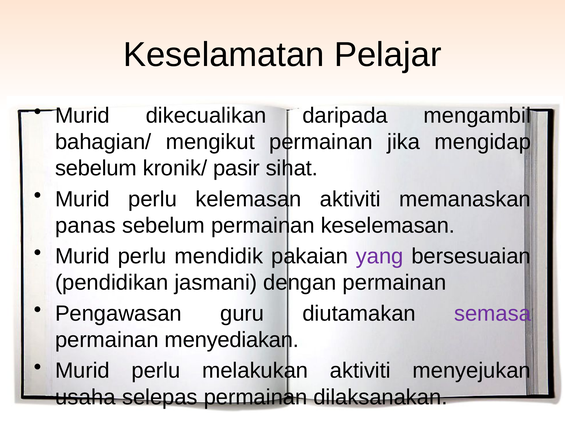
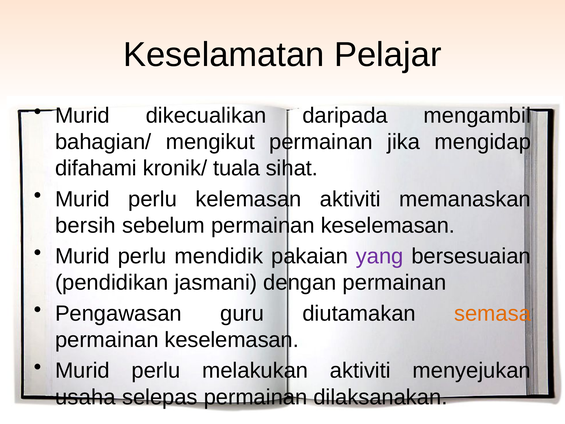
sebelum at (96, 168): sebelum -> difahami
pasir: pasir -> tuala
panas: panas -> bersih
semasa colour: purple -> orange
menyediakan at (232, 340): menyediakan -> keselemasan
